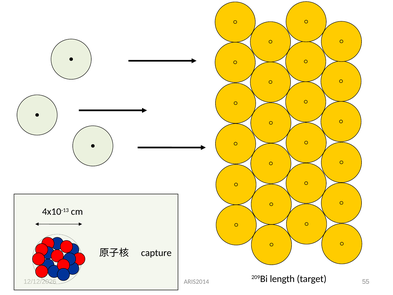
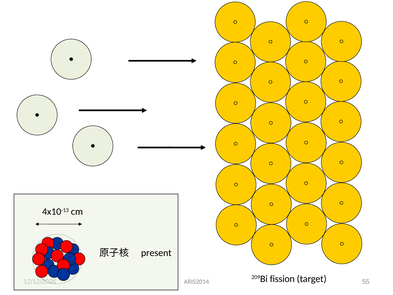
capture: capture -> present
length: length -> fission
